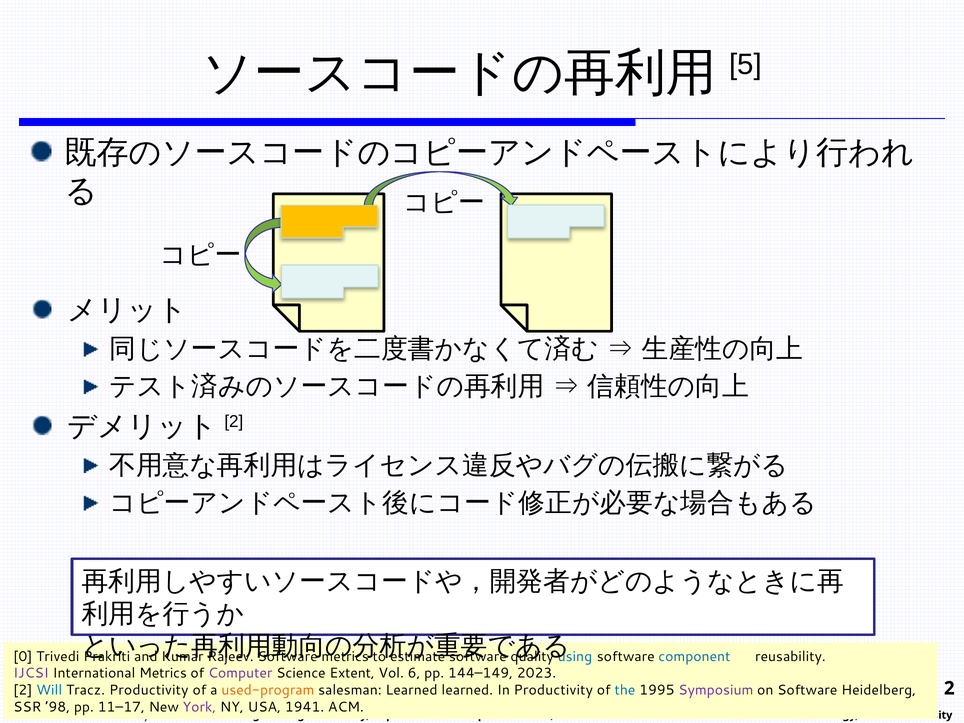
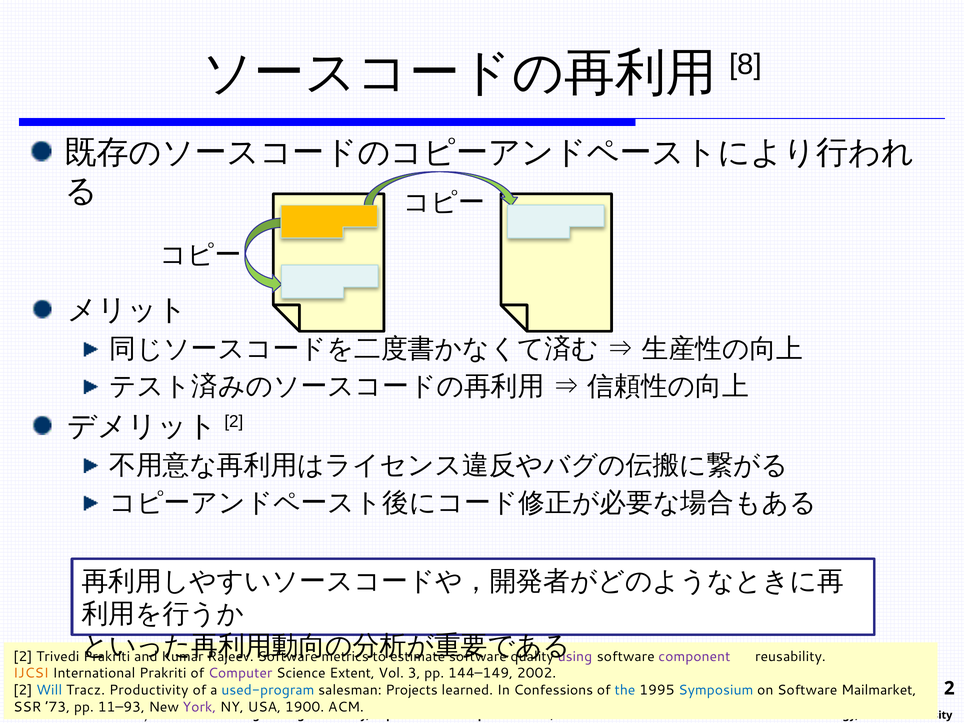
5: 5 -> 8
0 at (23, 657): 0 -> 2
using colour: blue -> purple
component colour: blue -> purple
IJCSI colour: purple -> orange
International Metrics: Metrics -> Prakriti
6: 6 -> 3
2023: 2023 -> 2002
used-program colour: orange -> blue
salesman Learned: Learned -> Projects
In Productivity: Productivity -> Confessions
Symposium colour: purple -> blue
Heidelberg: Heidelberg -> Mailmarket
’98: ’98 -> ’73
11–17: 11–17 -> 11–93
1941: 1941 -> 1900
